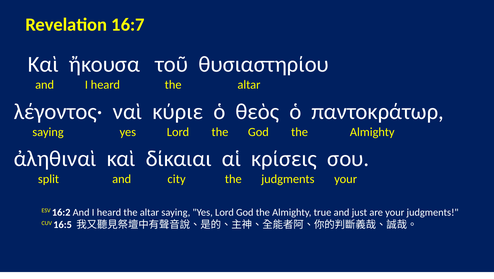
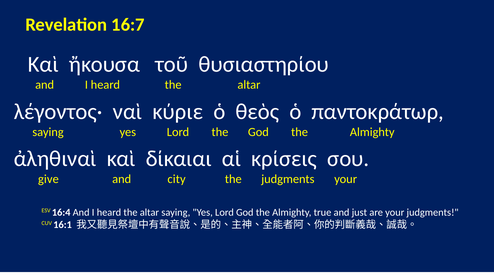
split: split -> give
16:2: 16:2 -> 16:4
16:5: 16:5 -> 16:1
